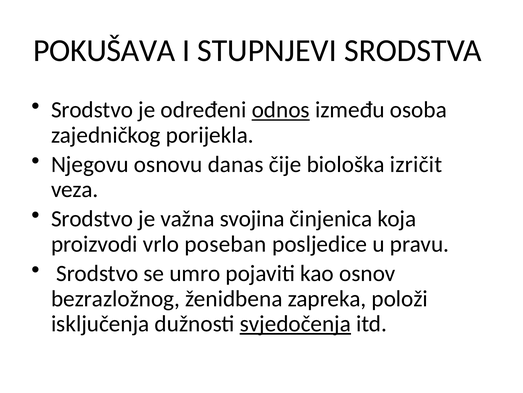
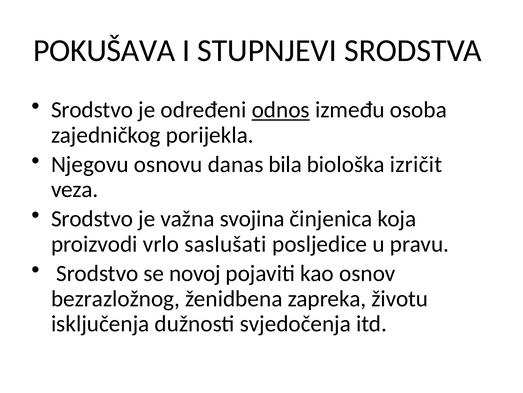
čije: čije -> bila
poseban: poseban -> saslušati
umro: umro -> novoj
položi: položi -> životu
svjedočenja underline: present -> none
